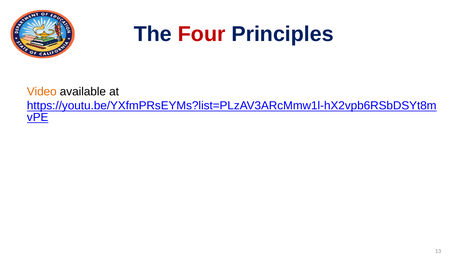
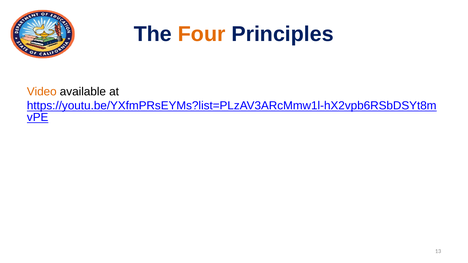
Four colour: red -> orange
